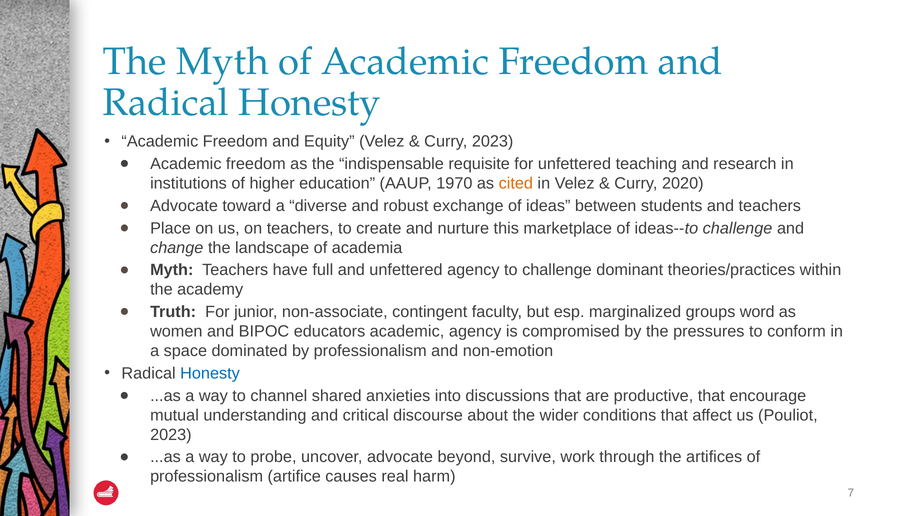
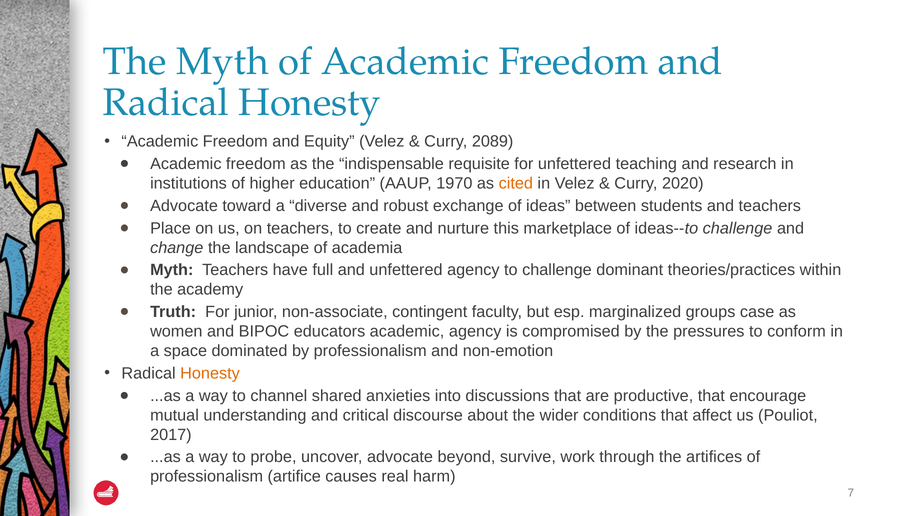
Curry 2023: 2023 -> 2089
word: word -> case
Honesty at (210, 373) colour: blue -> orange
2023 at (171, 434): 2023 -> 2017
